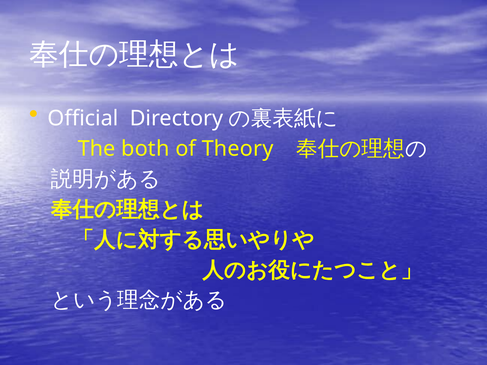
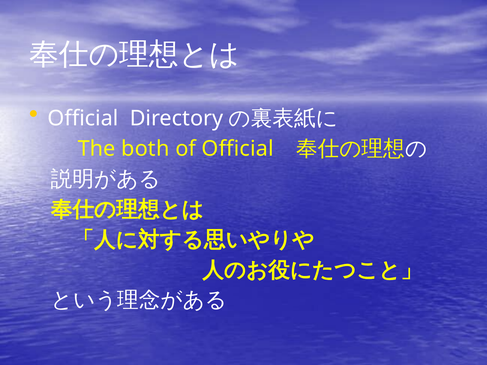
of Theory: Theory -> Official
